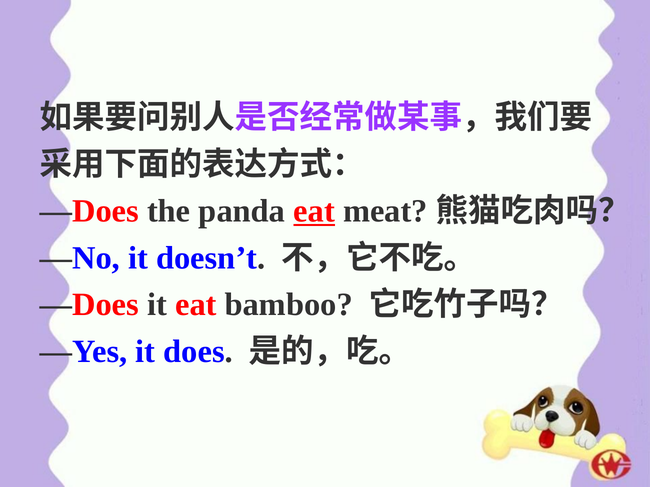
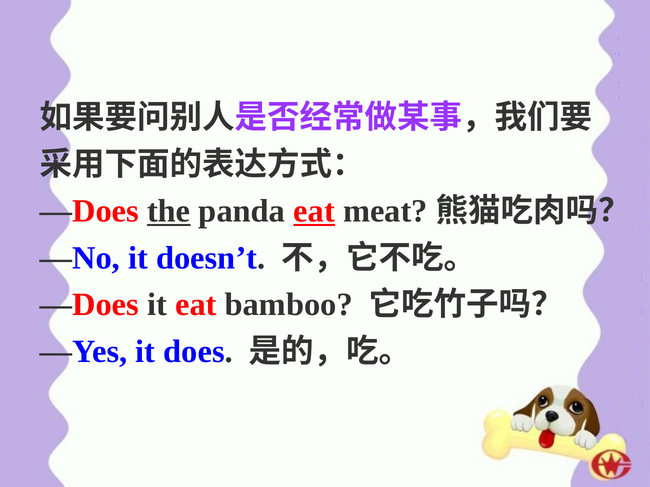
the underline: none -> present
